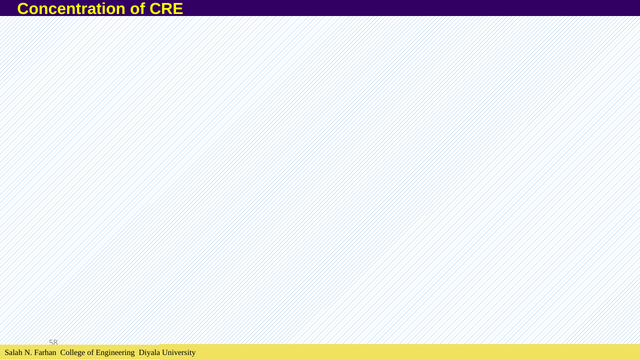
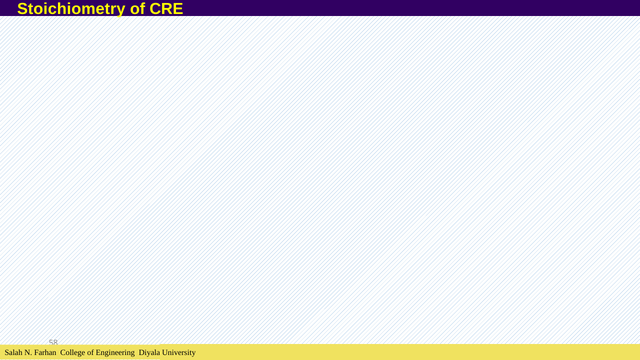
Concentration: Concentration -> Stoichiometry
